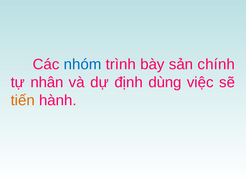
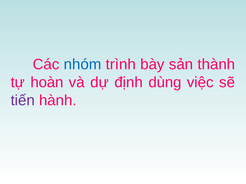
chính: chính -> thành
nhân: nhân -> hoàn
tiến colour: orange -> purple
